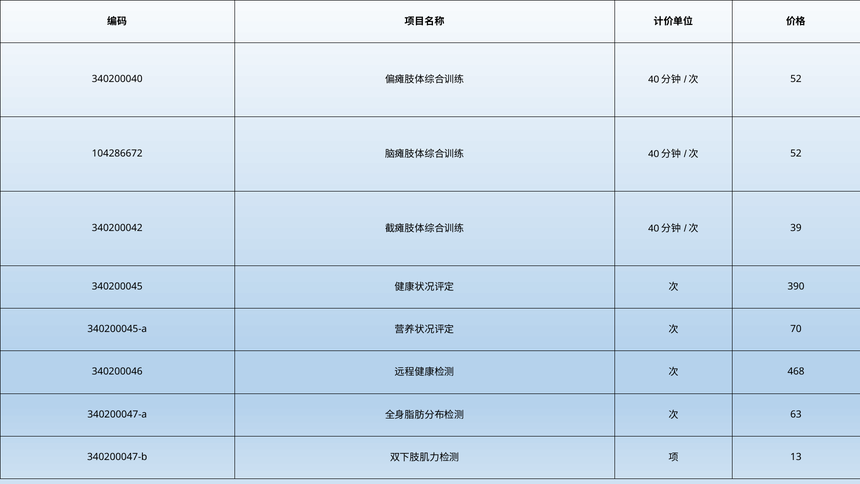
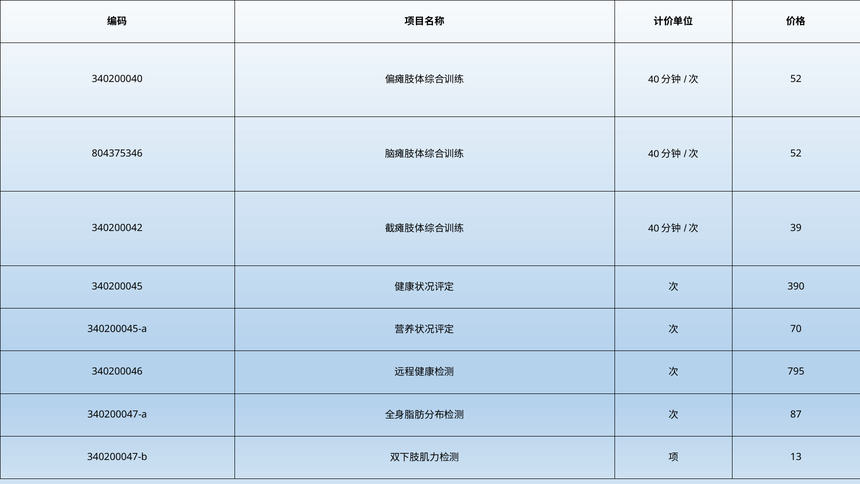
104286672: 104286672 -> 804375346
468: 468 -> 795
63: 63 -> 87
